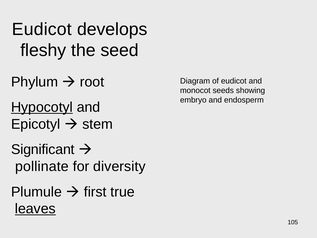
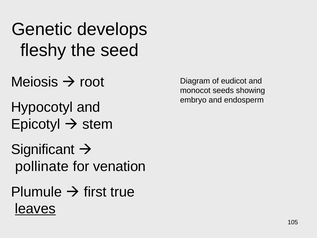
Eudicot at (42, 29): Eudicot -> Genetic
Phylum: Phylum -> Meiosis
Hypocotyl underline: present -> none
diversity: diversity -> venation
